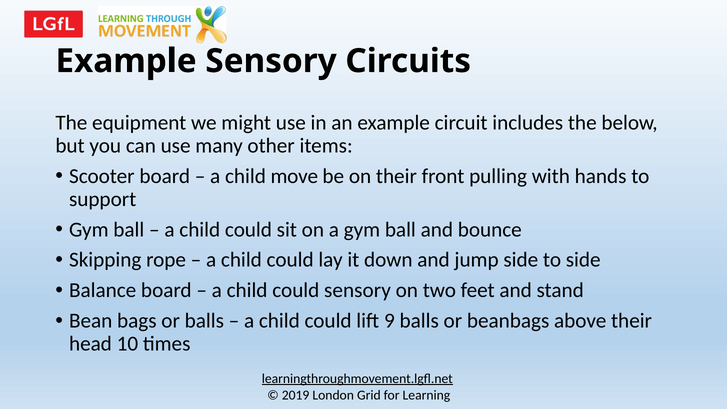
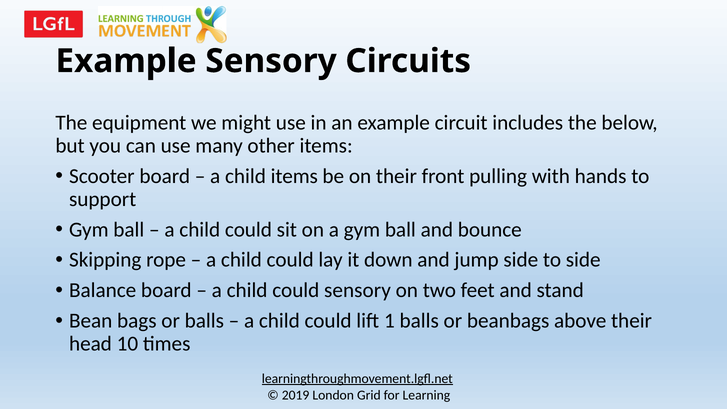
child move: move -> items
9: 9 -> 1
